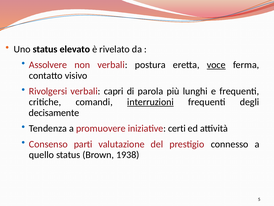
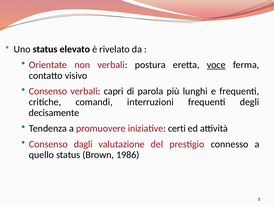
Assolvere: Assolvere -> Orientate
Rivolgersi at (48, 91): Rivolgersi -> Consenso
interruzioni underline: present -> none
parti: parti -> dagli
1938: 1938 -> 1986
